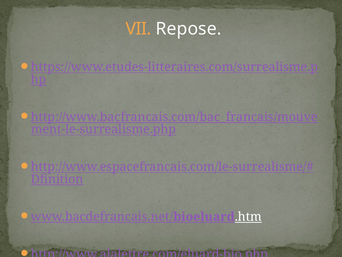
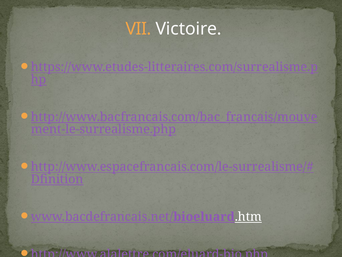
Repose: Repose -> Victoire
